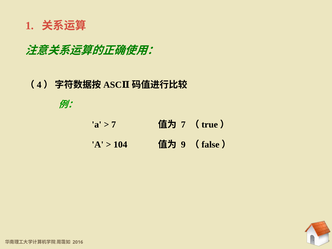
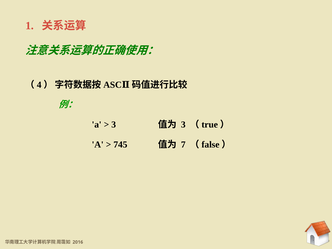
7 at (114, 125): 7 -> 3
7 at (183, 125): 7 -> 3
104: 104 -> 745
9: 9 -> 7
